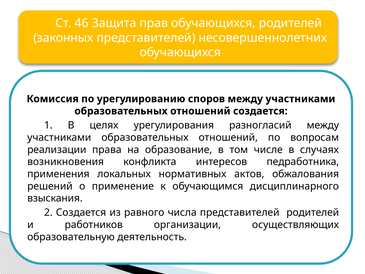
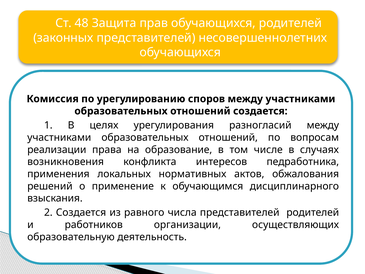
46: 46 -> 48
